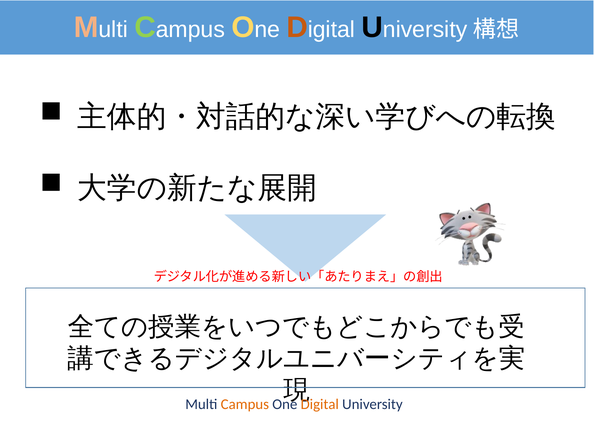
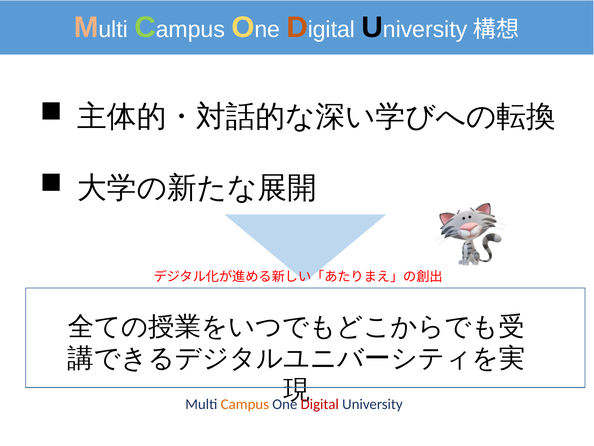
Digital colour: orange -> red
